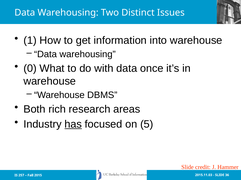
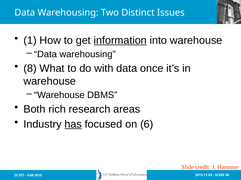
information underline: none -> present
0: 0 -> 8
5: 5 -> 6
